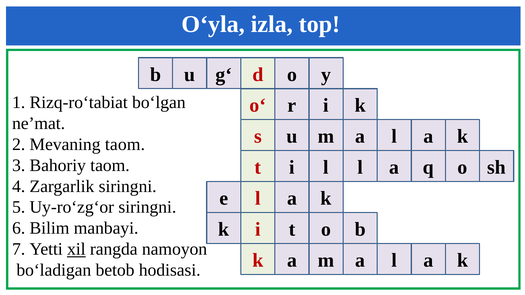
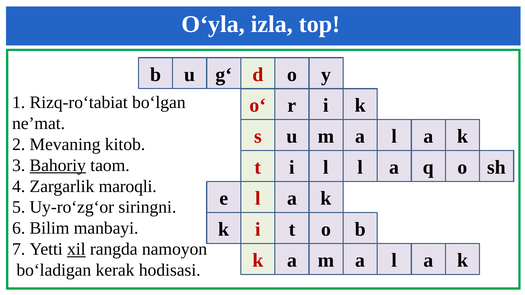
Mevaning taom: taom -> kitob
Bahoriy underline: none -> present
Zargarlik siringni: siringni -> maroqli
betob: betob -> kerak
